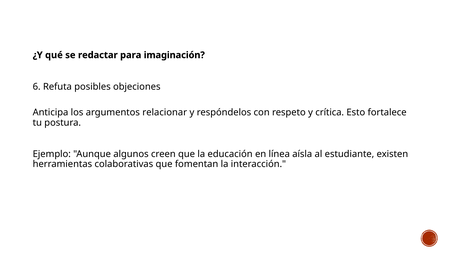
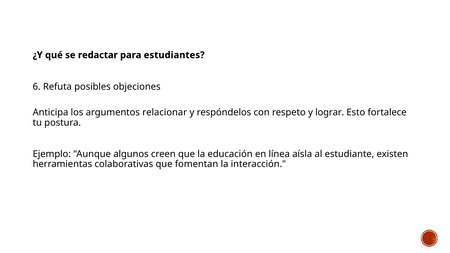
imaginación: imaginación -> estudiantes
crítica: crítica -> lograr
